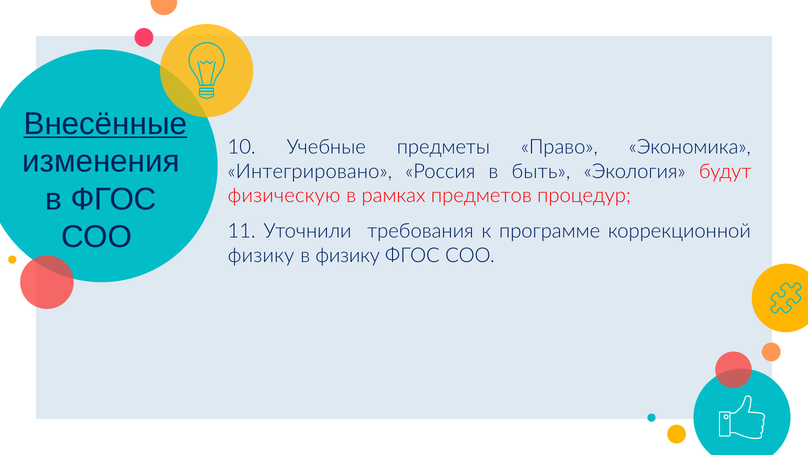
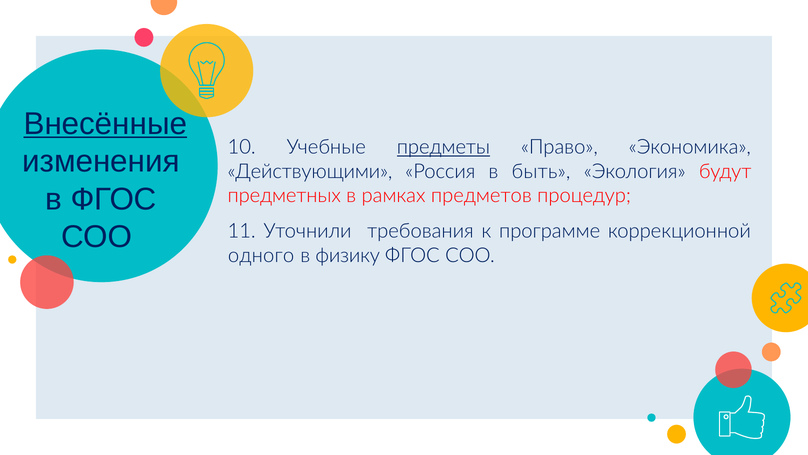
предметы underline: none -> present
Интегрировано: Интегрировано -> Действующими
физическую: физическую -> предметных
физику at (261, 255): физику -> одного
